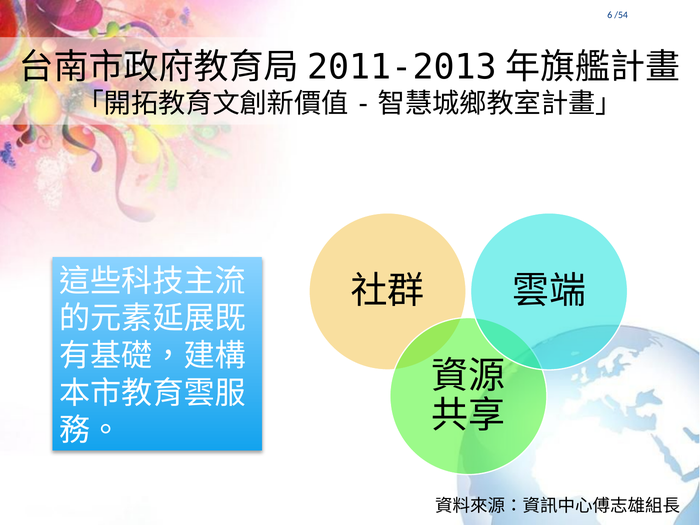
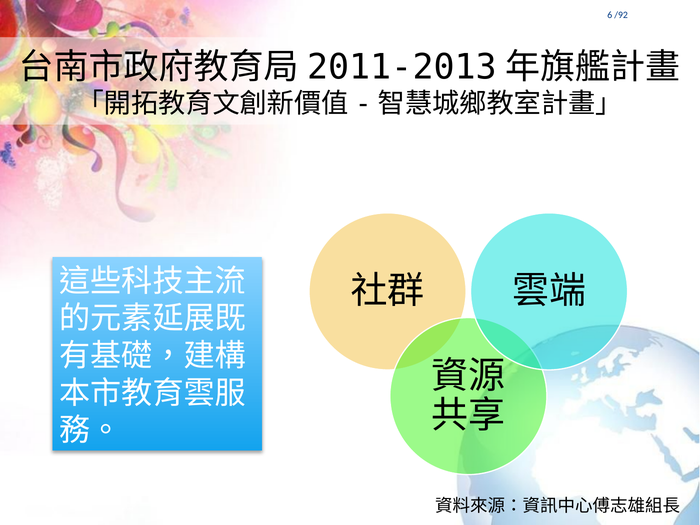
/54: /54 -> /92
